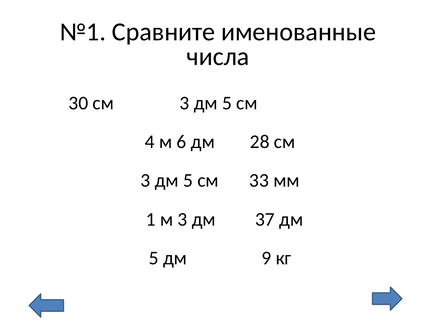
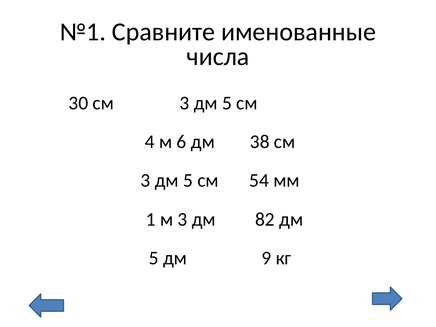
28: 28 -> 38
33: 33 -> 54
37: 37 -> 82
